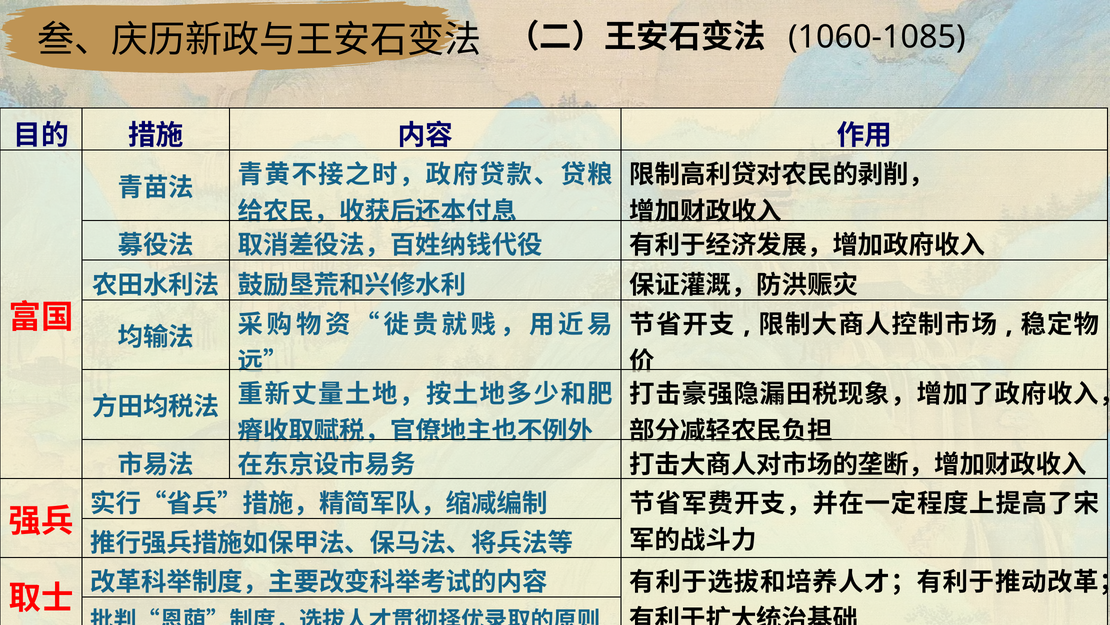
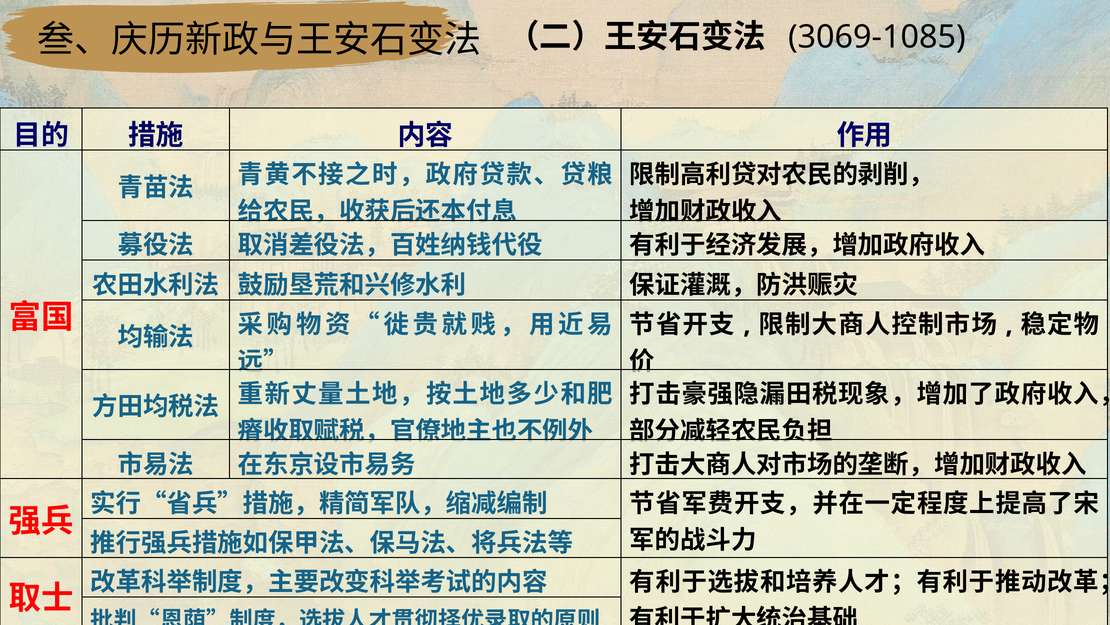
1060-1085: 1060-1085 -> 3069-1085
